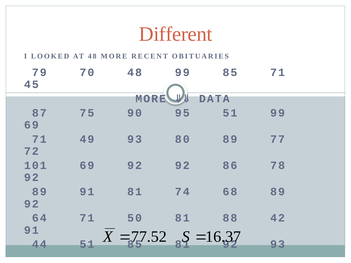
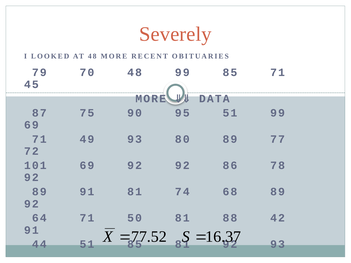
Different: Different -> Severely
